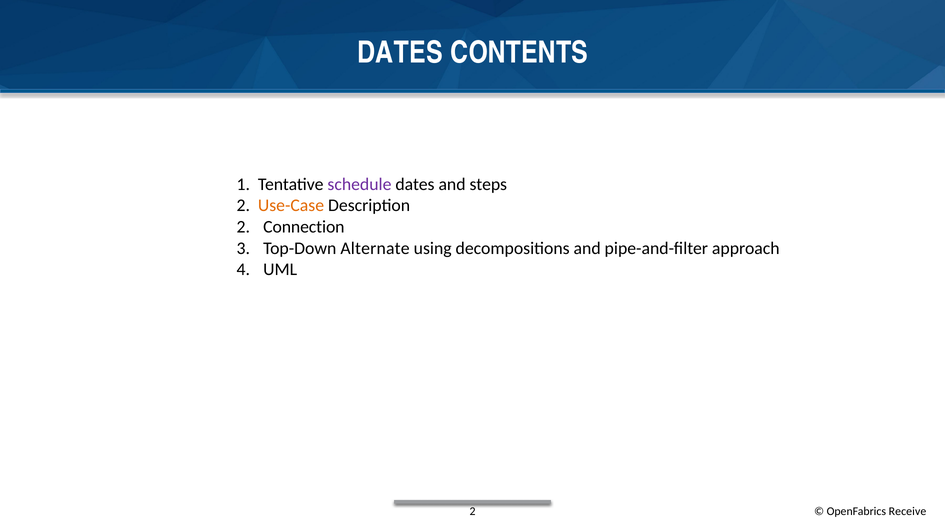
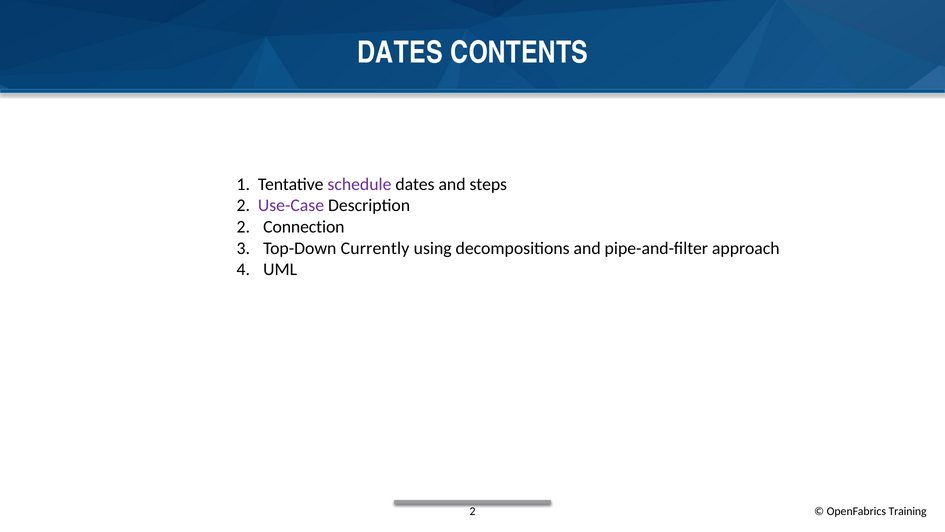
Use-Case colour: orange -> purple
Alternate: Alternate -> Currently
Receive: Receive -> Training
